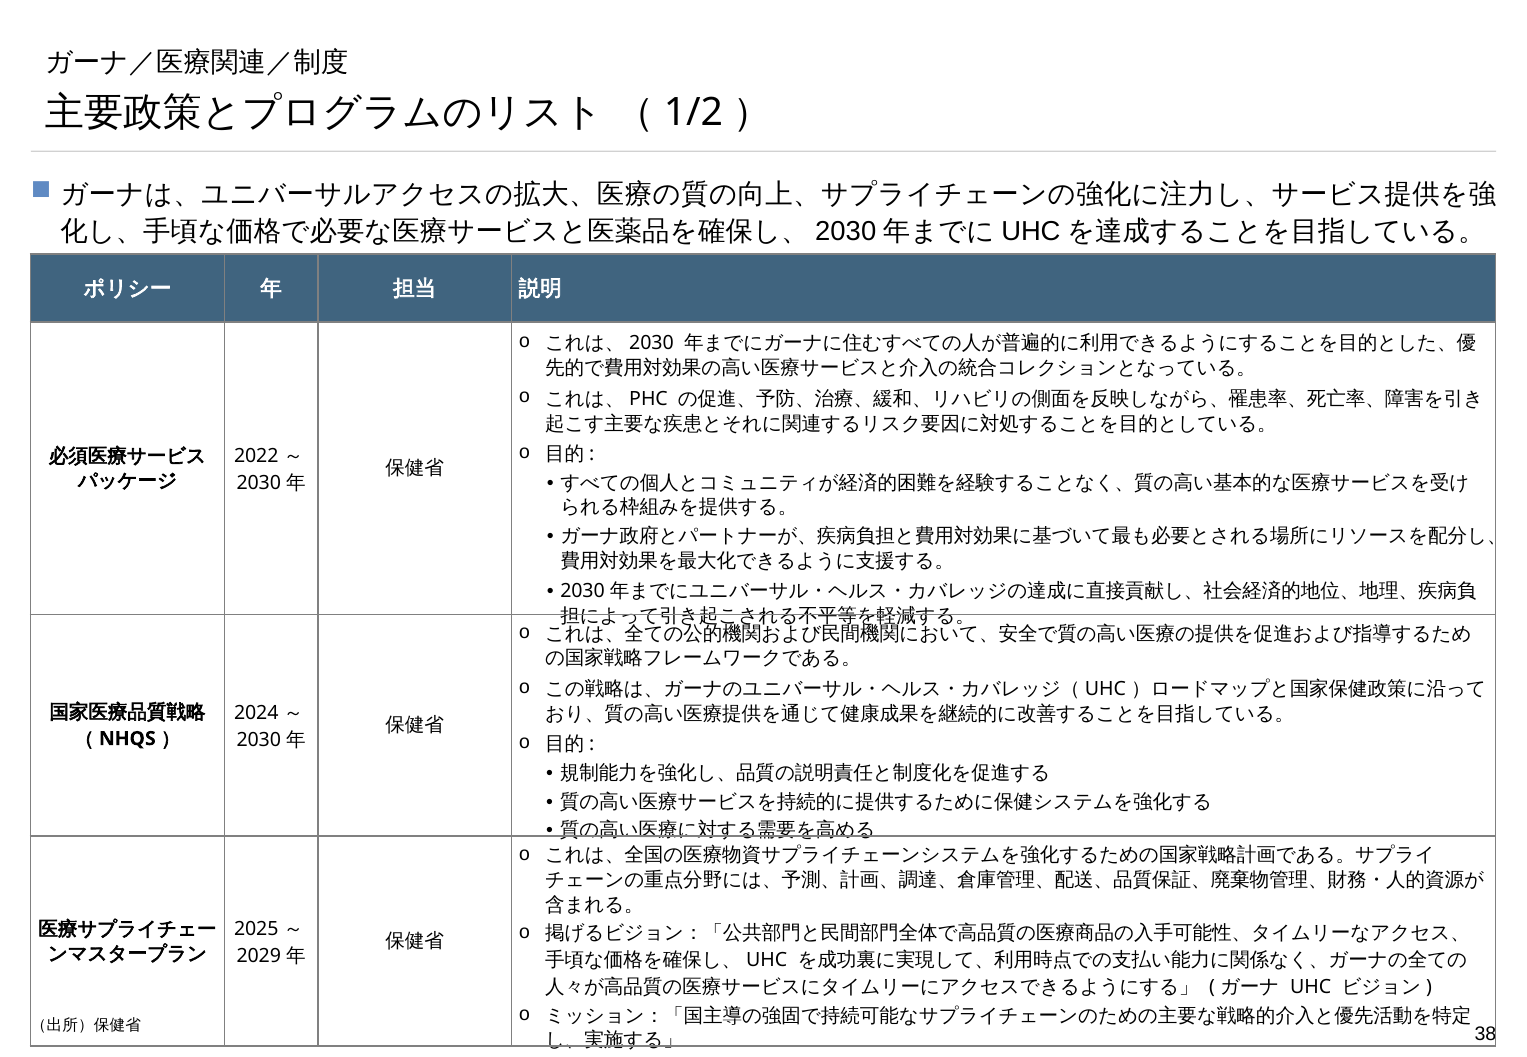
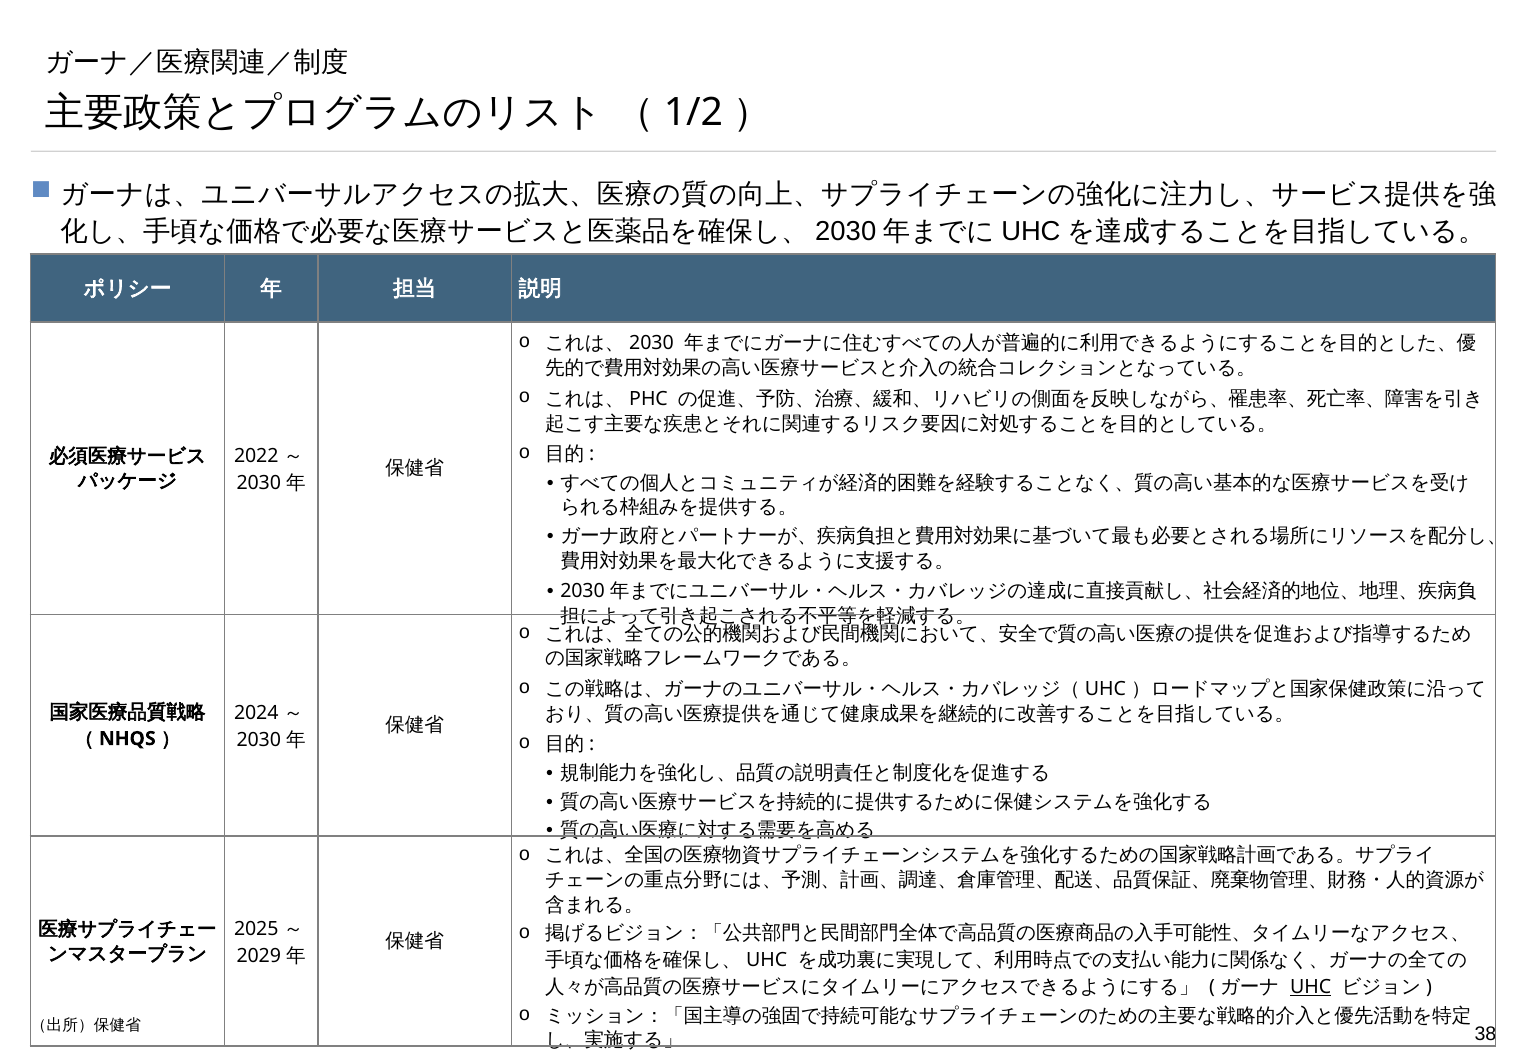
UHC underline: none -> present
